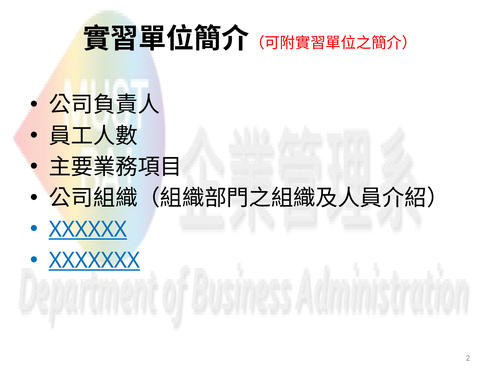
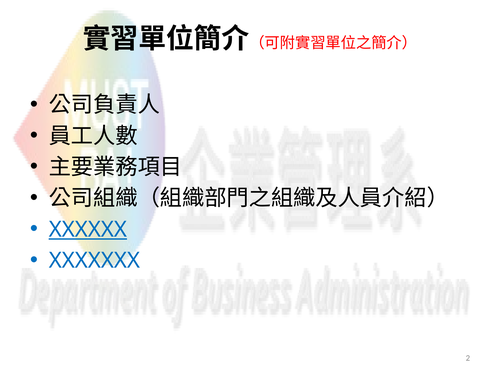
XXXXXXX underline: present -> none
